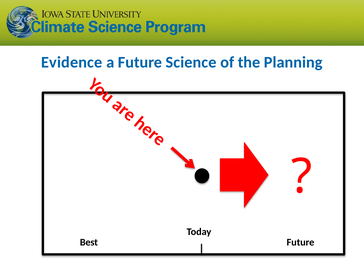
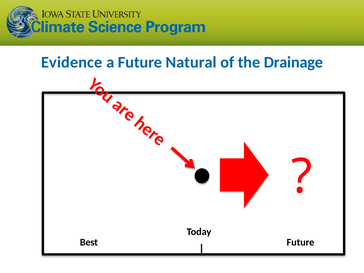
Science: Science -> Natural
Planning: Planning -> Drainage
